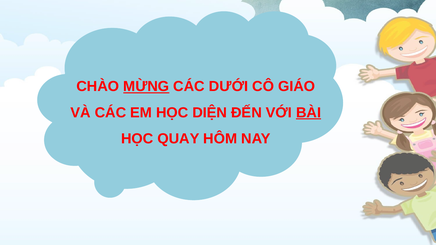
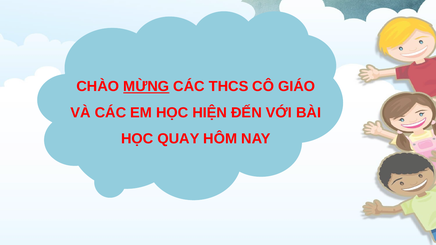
DƯỚI: DƯỚI -> THCS
DIỆN: DIỆN -> HIỆN
BÀI underline: present -> none
